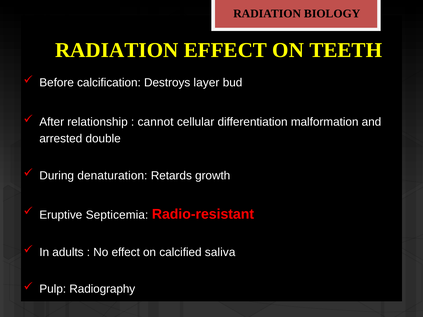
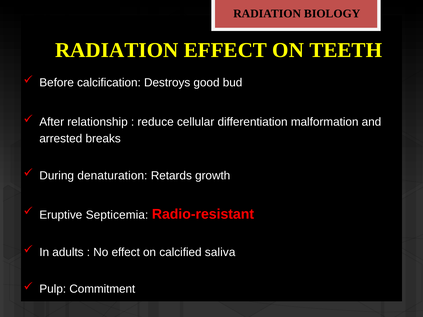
layer: layer -> good
cannot: cannot -> reduce
double: double -> breaks
Radiography: Radiography -> Commitment
